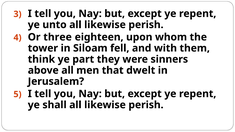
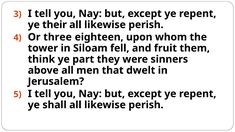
unto: unto -> their
with: with -> fruit
